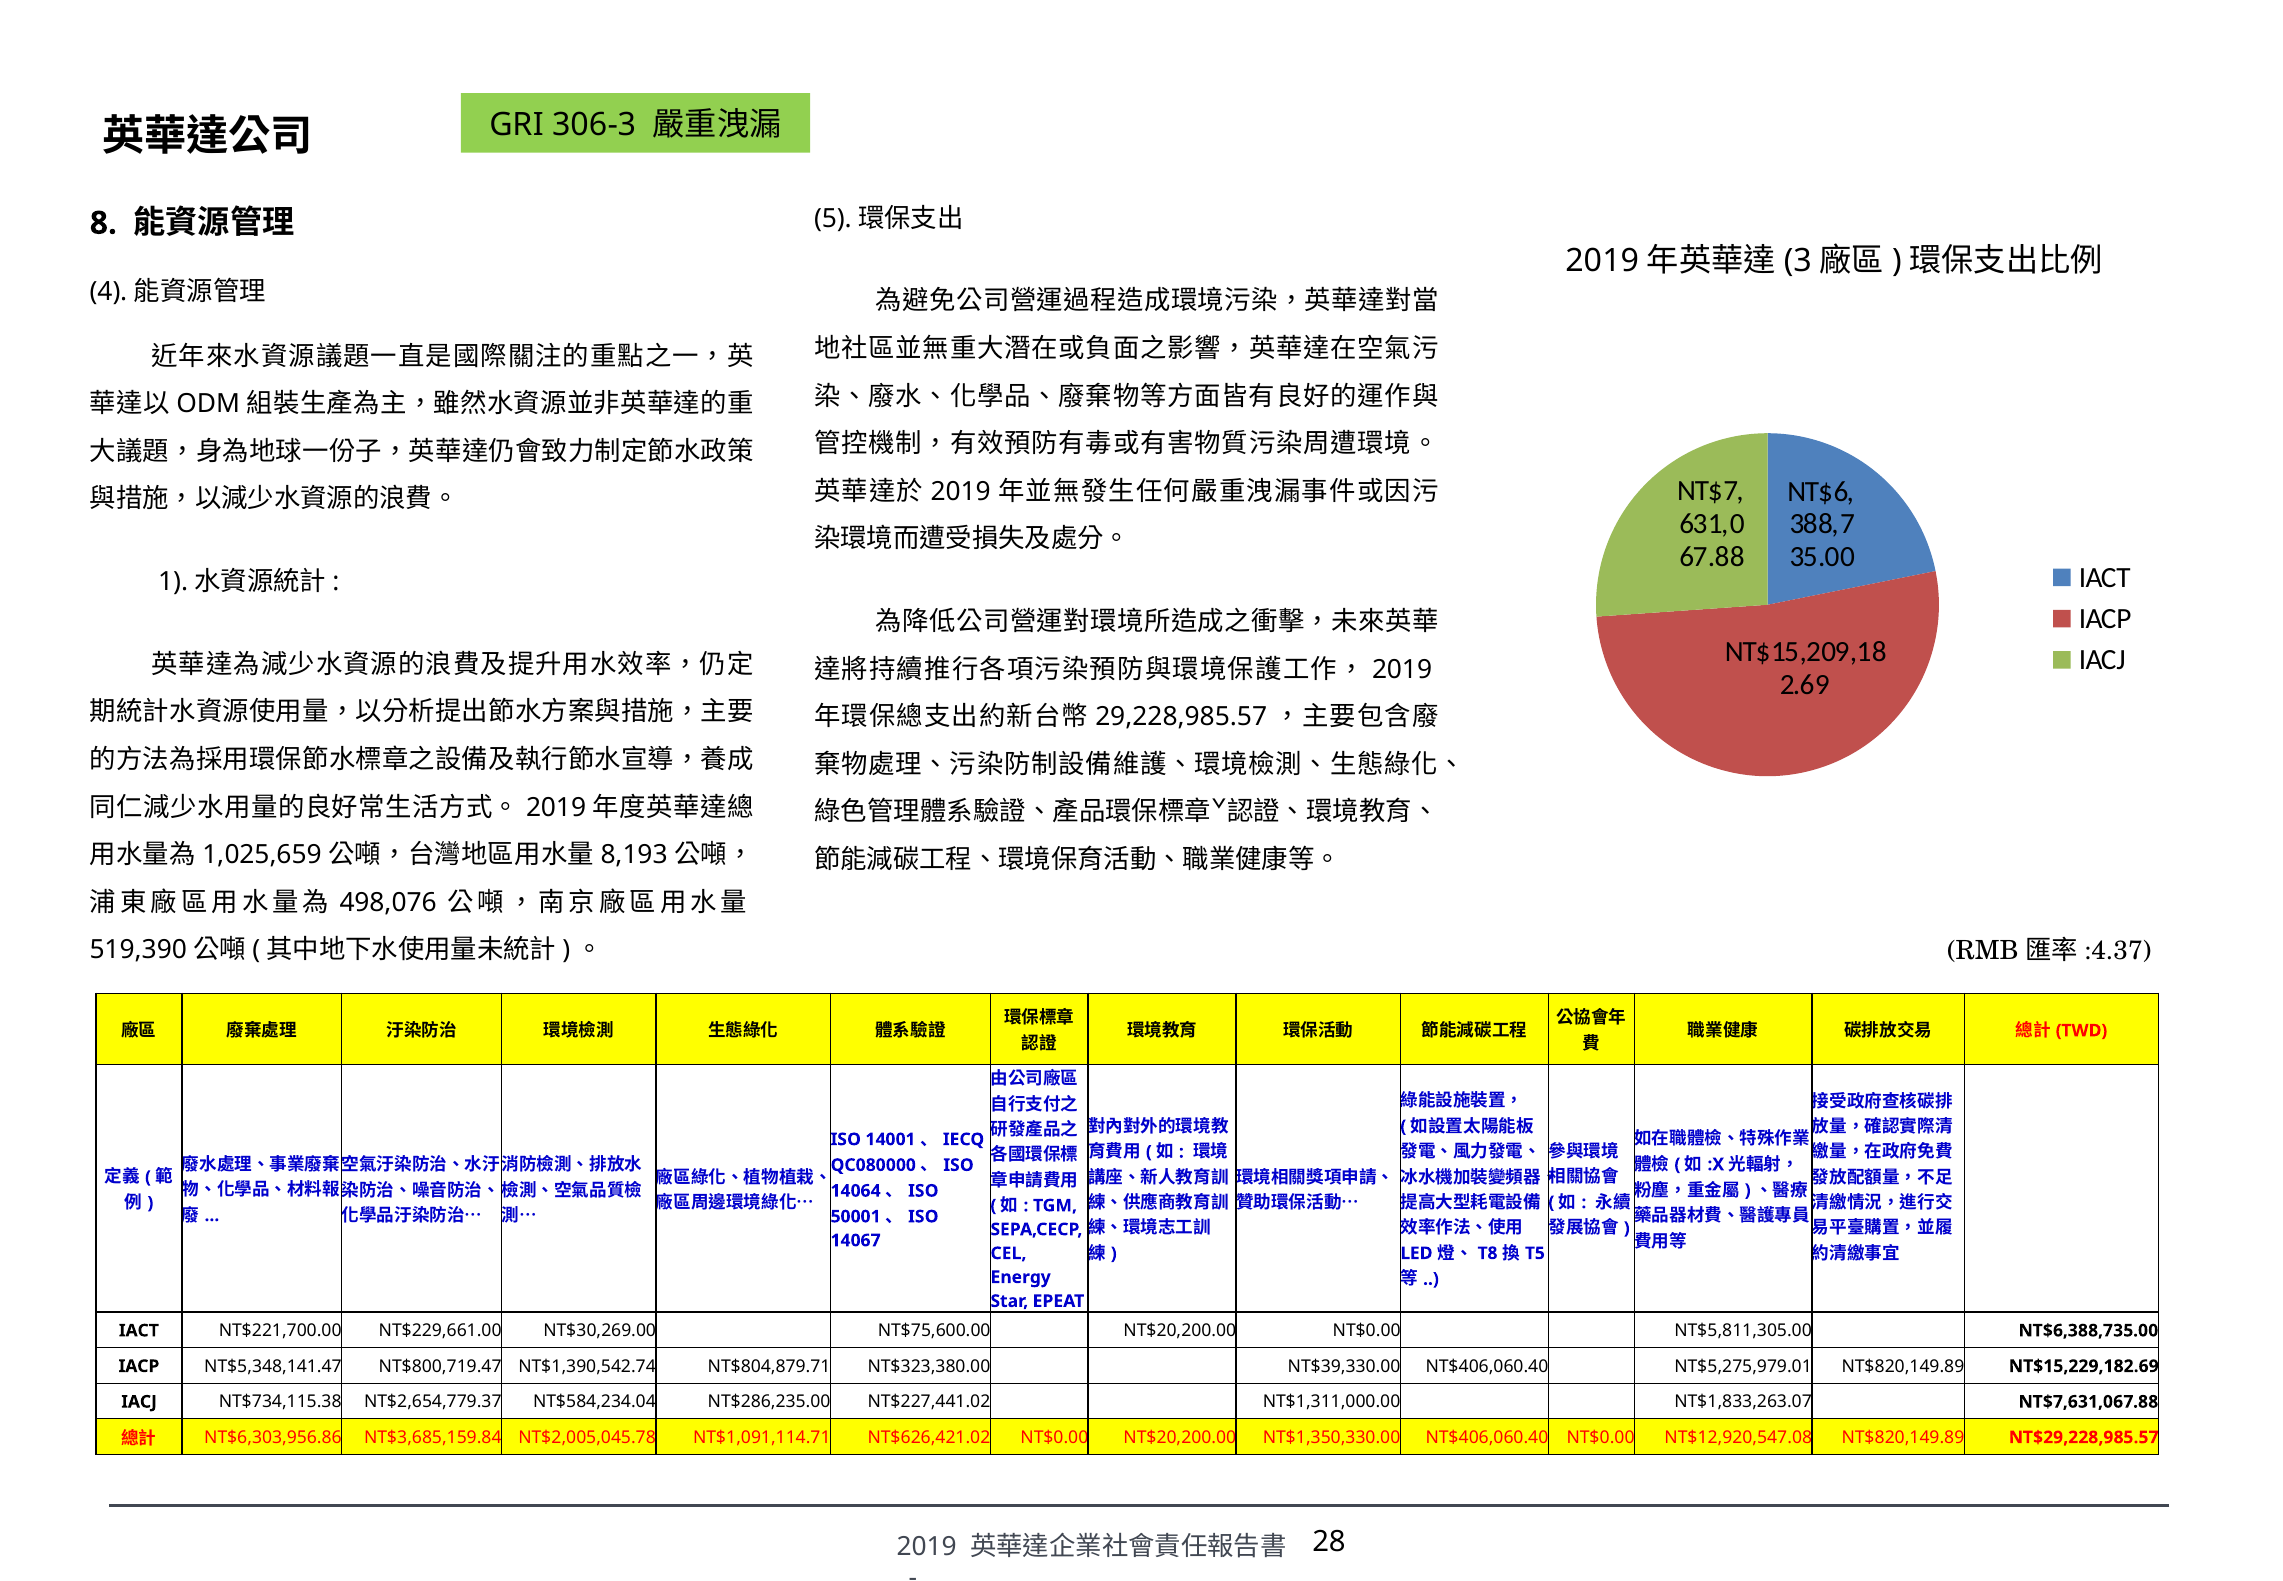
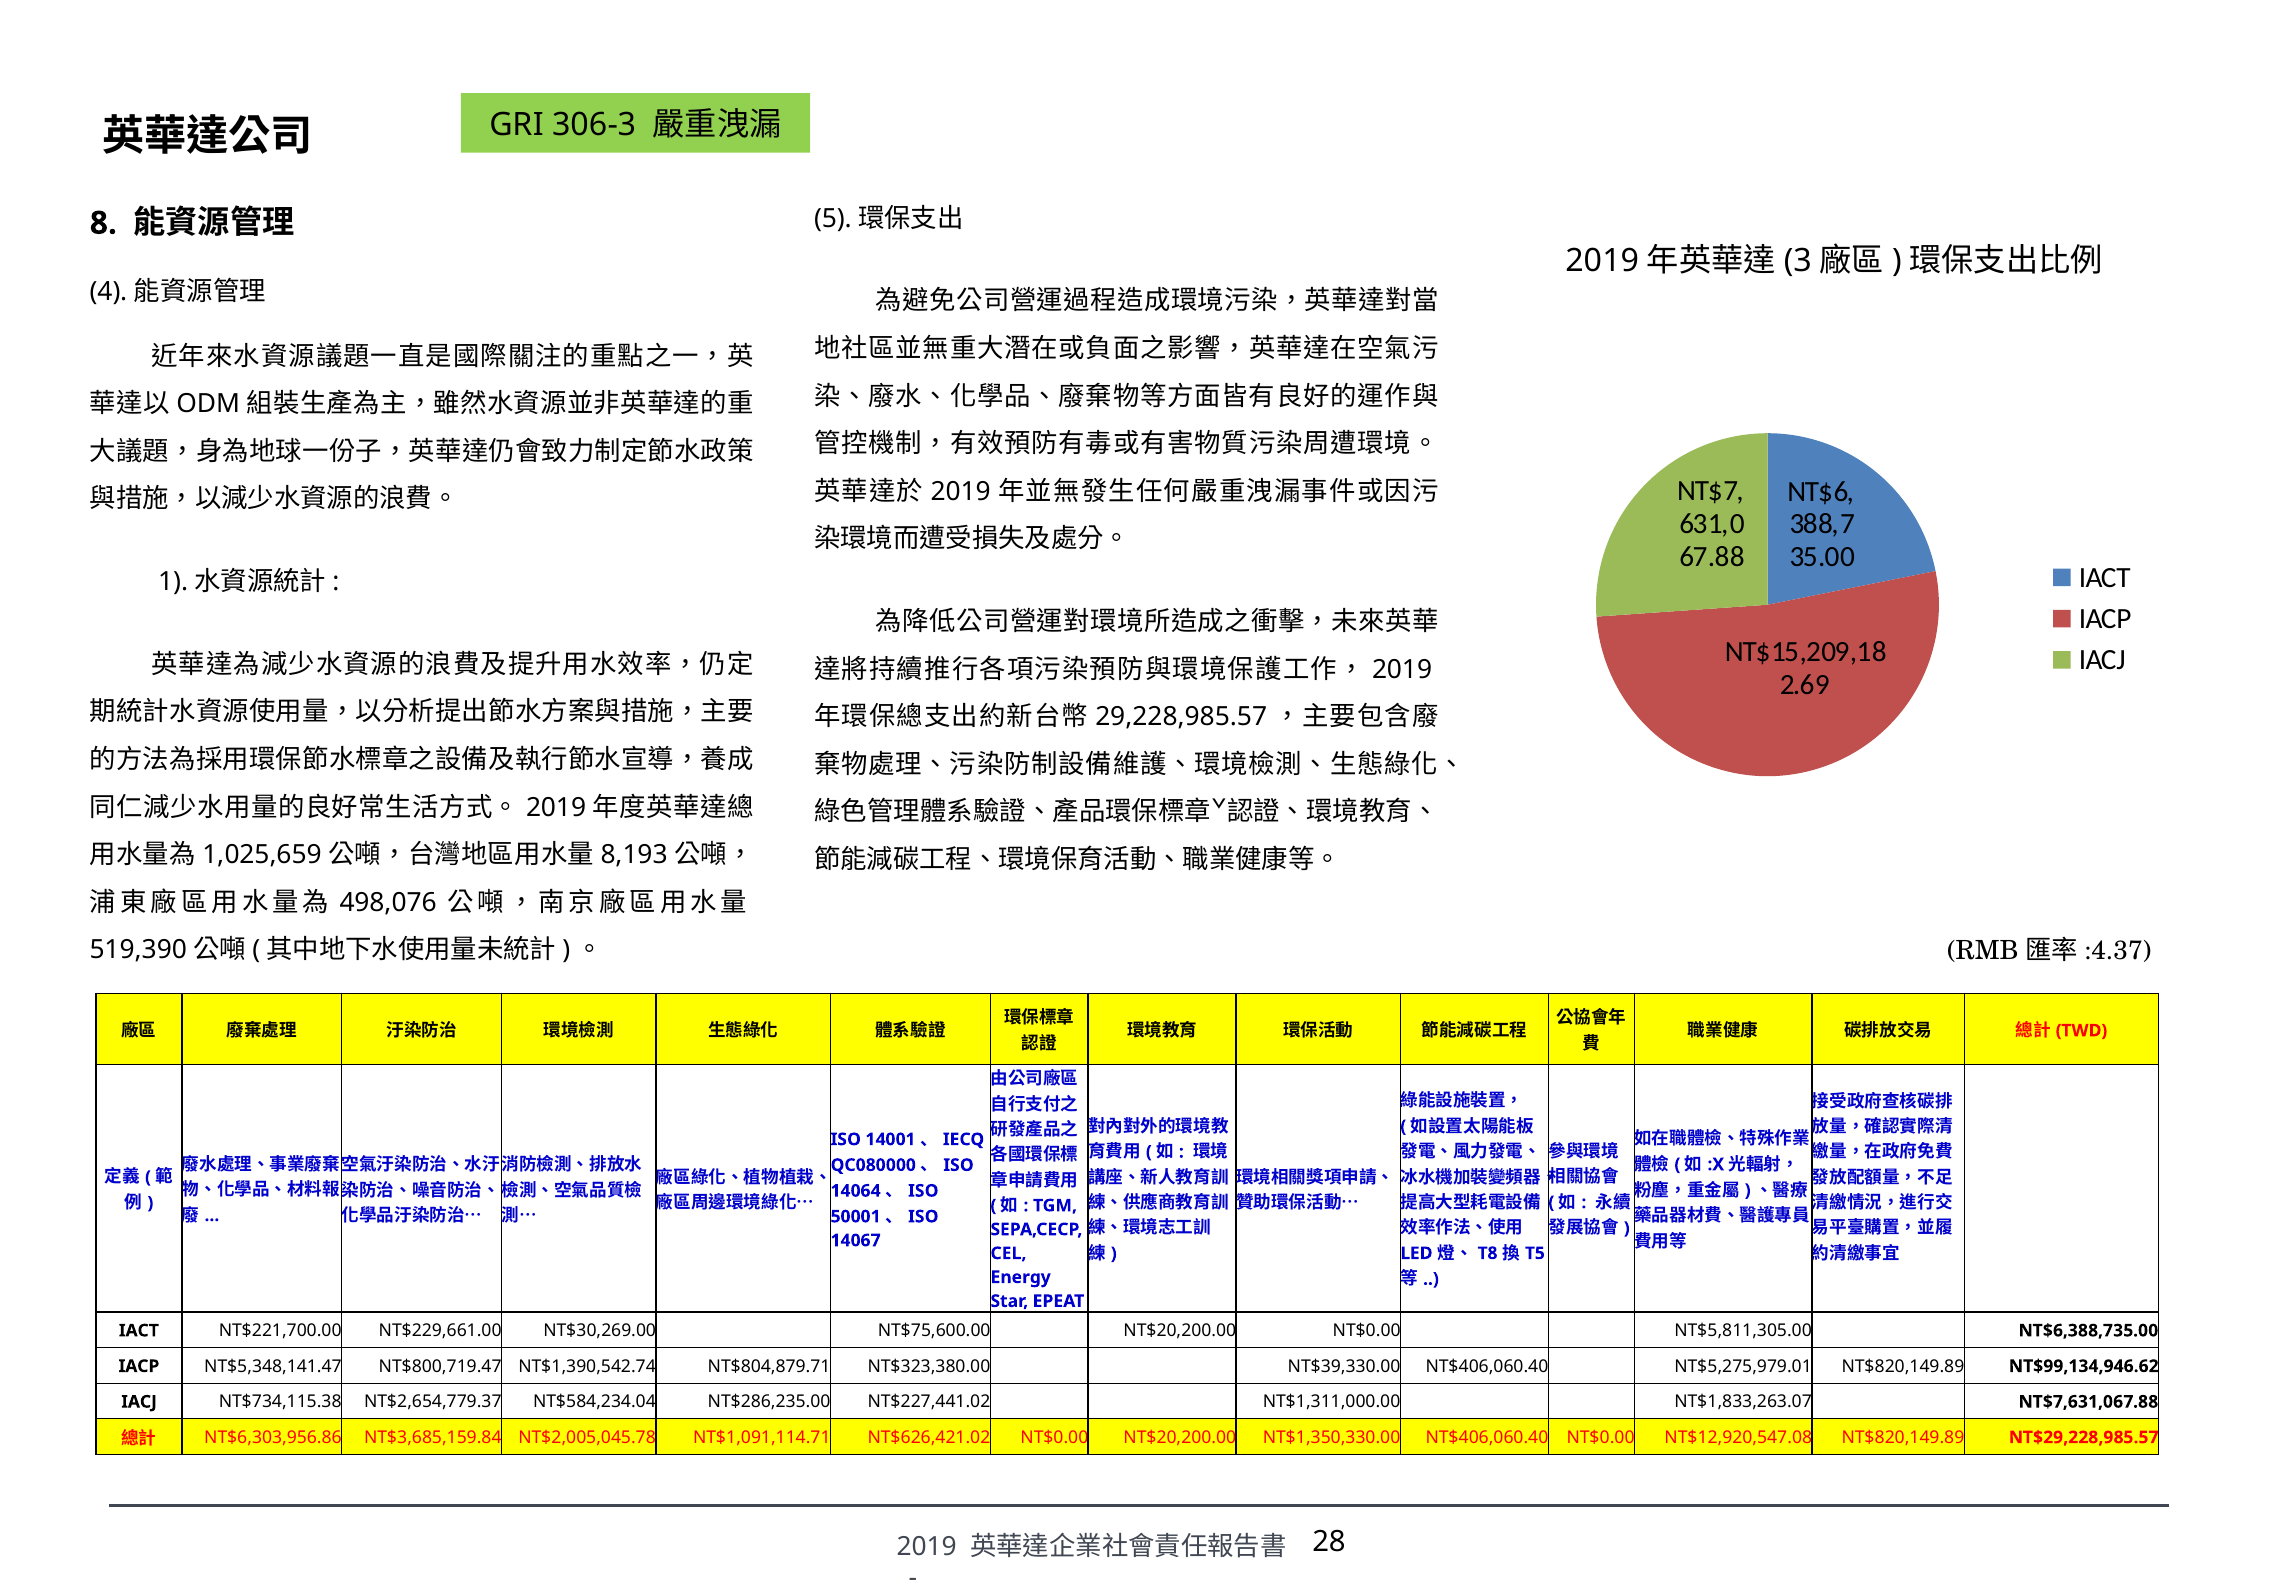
NT$15,229,182.69: NT$15,229,182.69 -> NT$99,134,946.62
